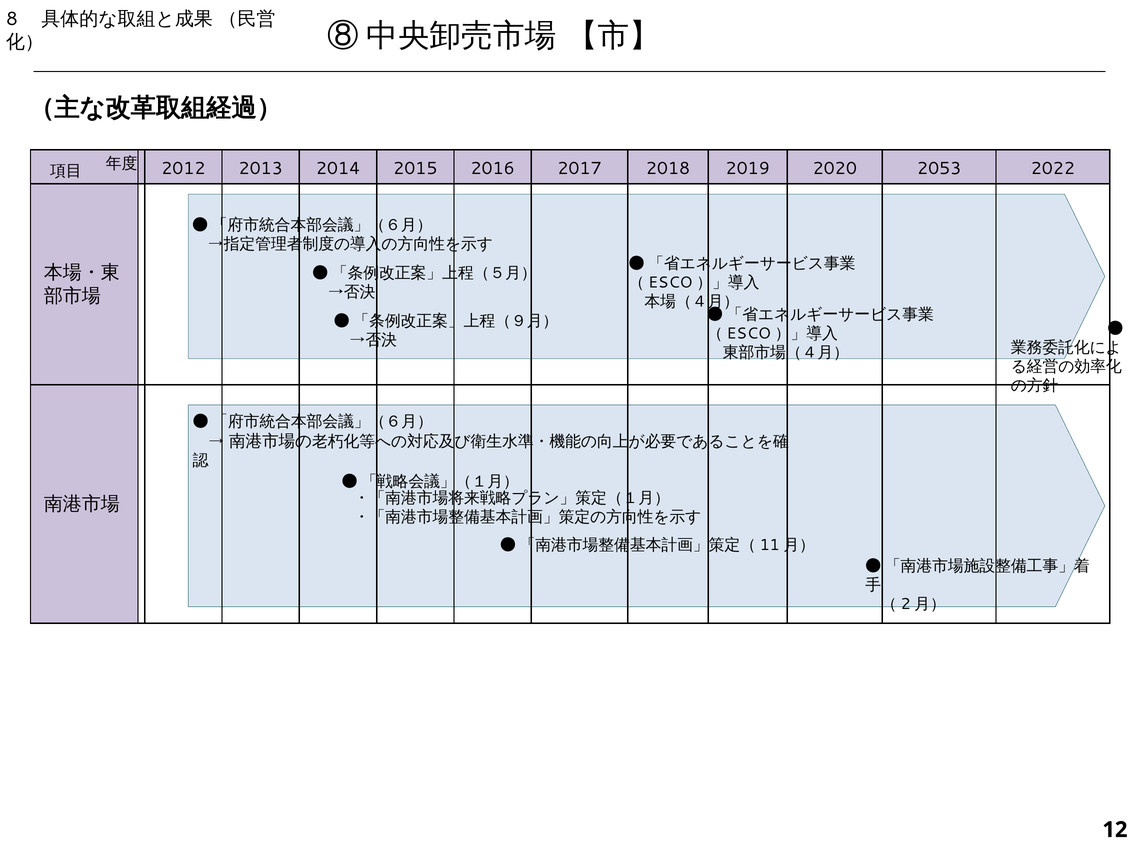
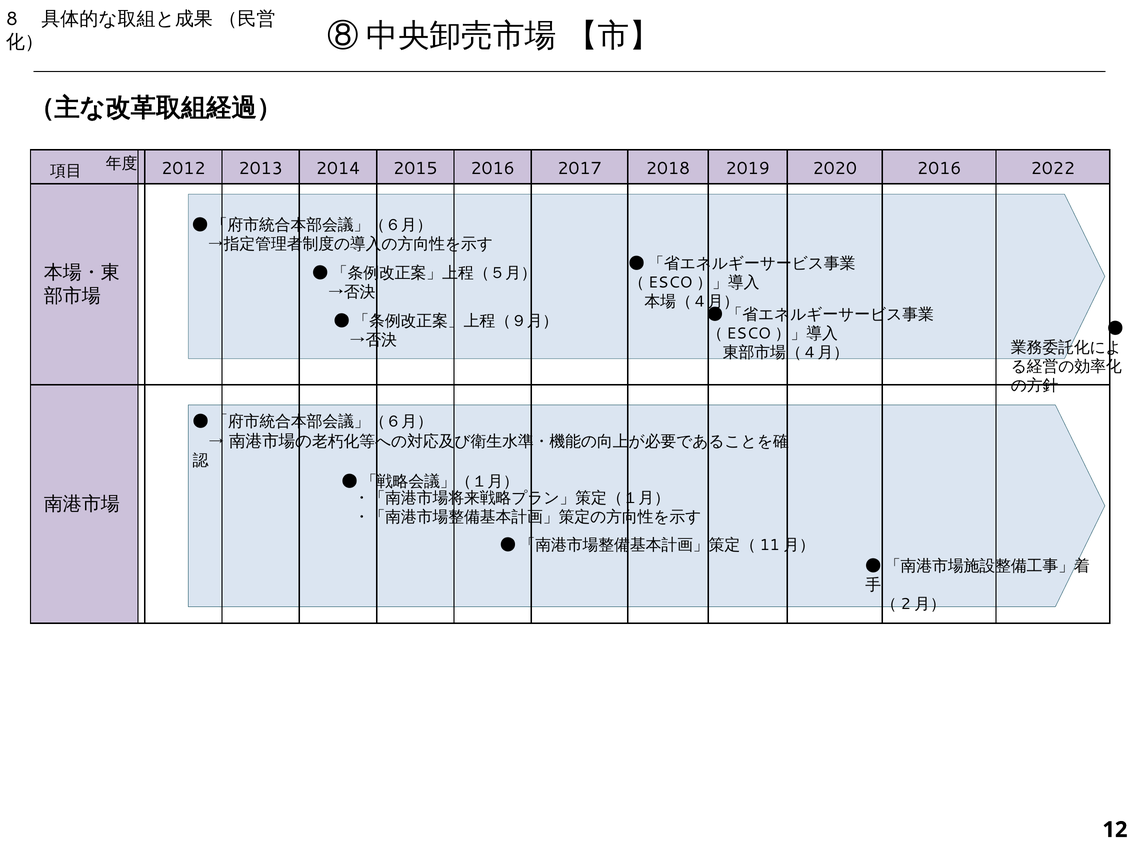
2020 2053: 2053 -> 2016
